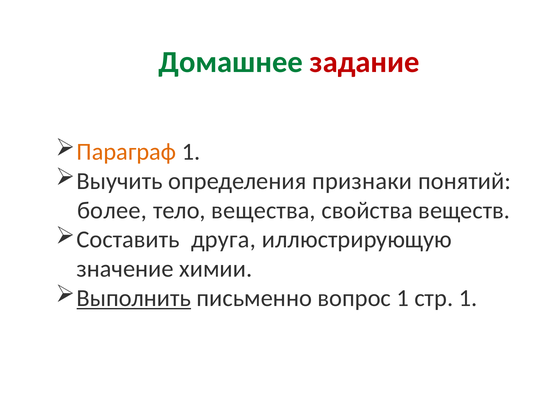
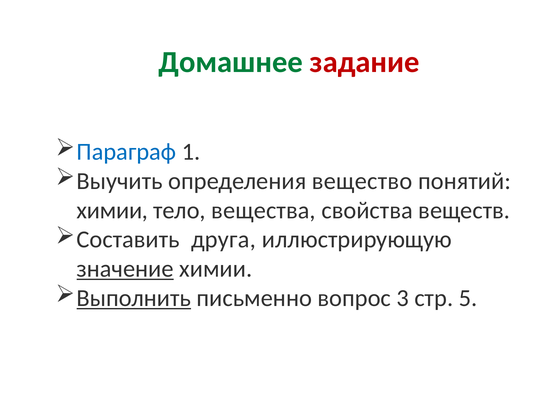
Параграф colour: orange -> blue
признаки: признаки -> вещество
более at (112, 211): более -> химии
значение underline: none -> present
вопрос 1: 1 -> 3
стр 1: 1 -> 5
